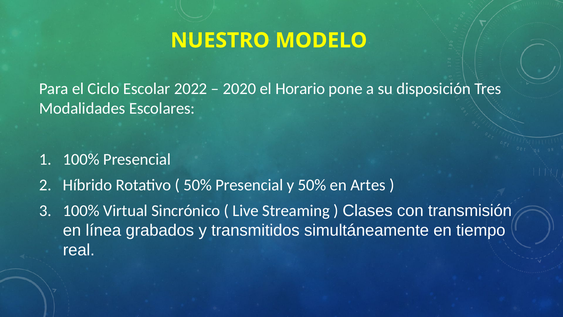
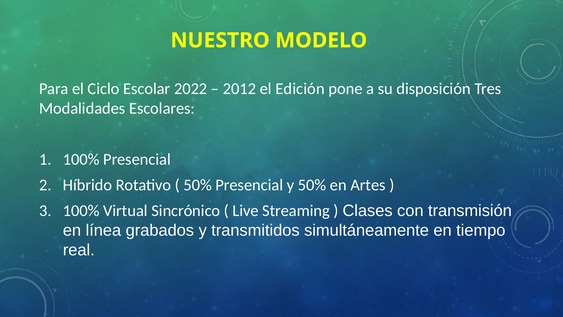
2020: 2020 -> 2012
Horario: Horario -> Edición
